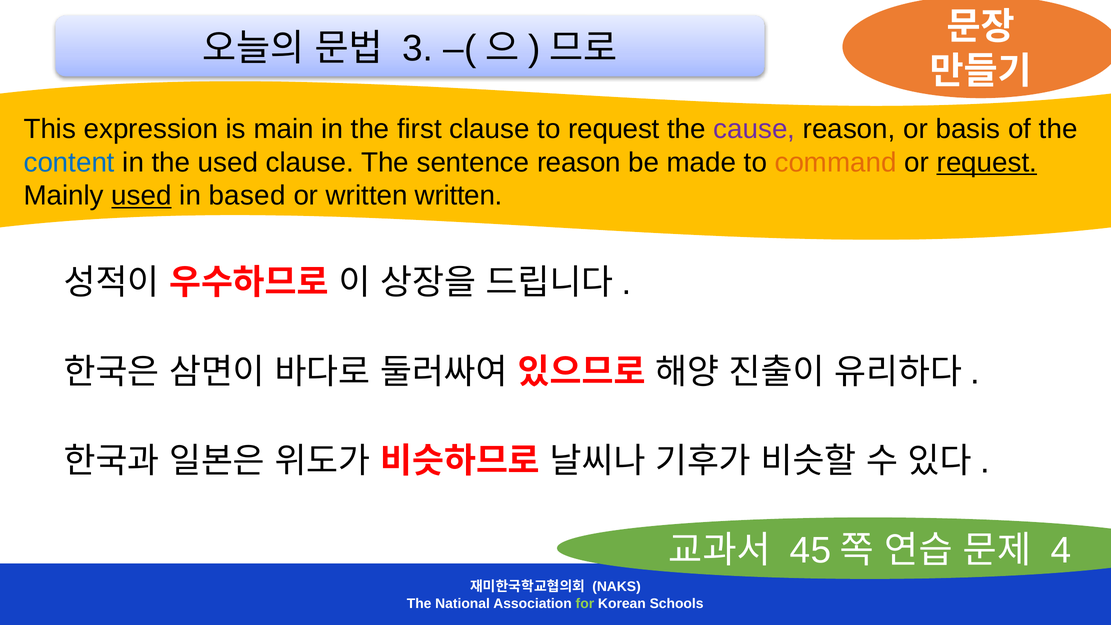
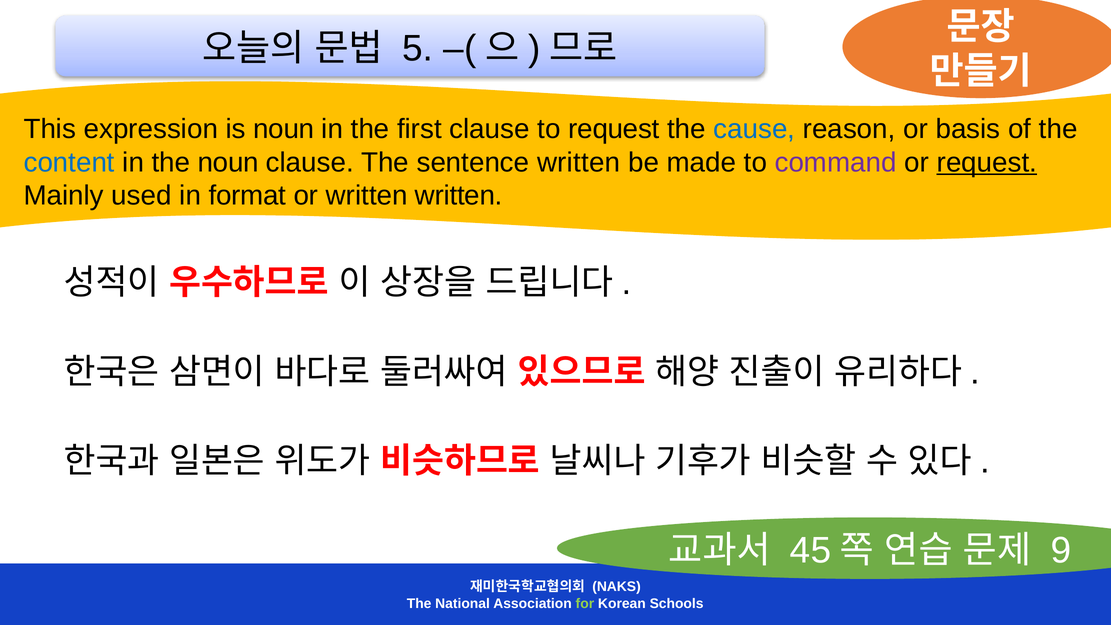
3: 3 -> 5
is main: main -> noun
cause colour: purple -> blue
the used: used -> noun
sentence reason: reason -> written
command colour: orange -> purple
used at (142, 196) underline: present -> none
based: based -> format
4: 4 -> 9
